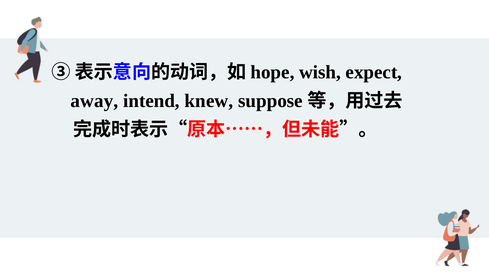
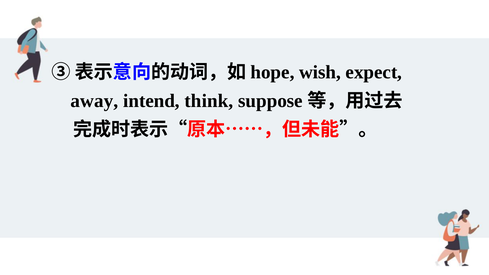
knew: knew -> think
